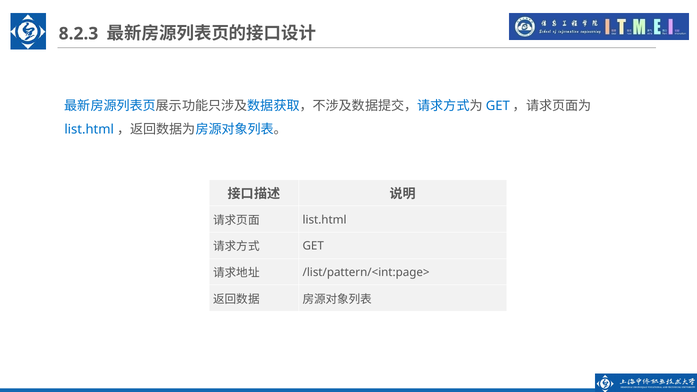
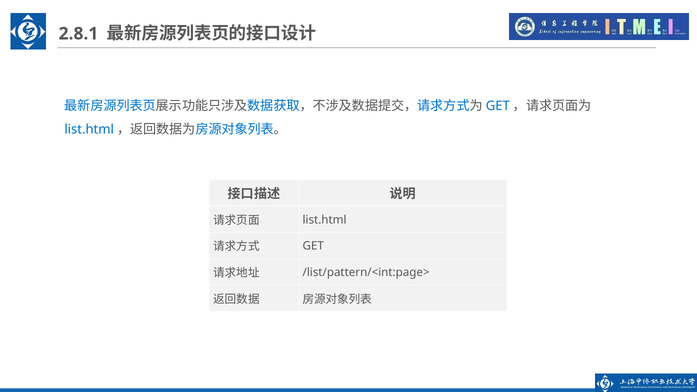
8.2.3: 8.2.3 -> 2.8.1
